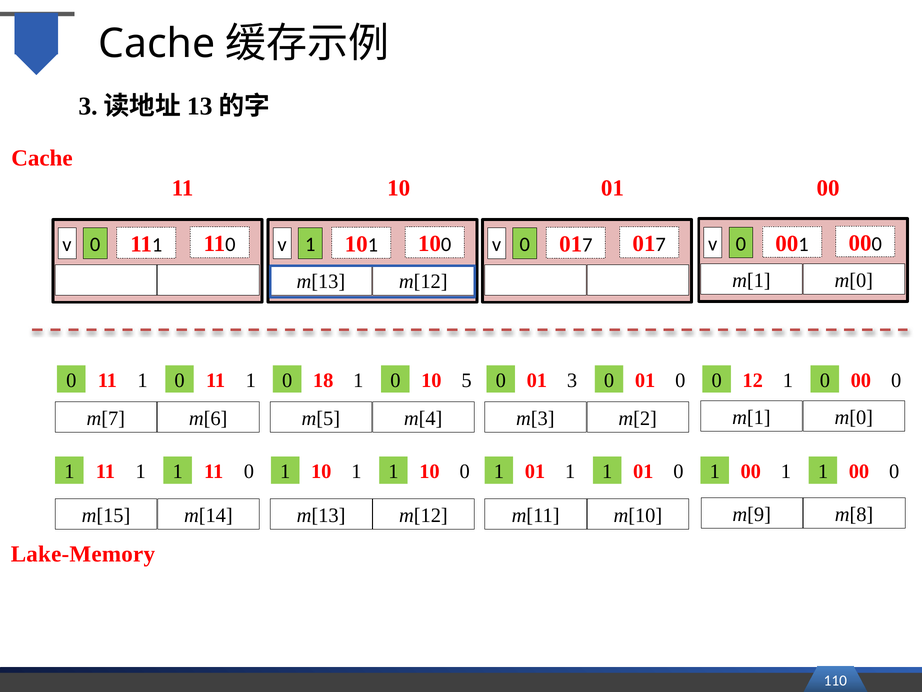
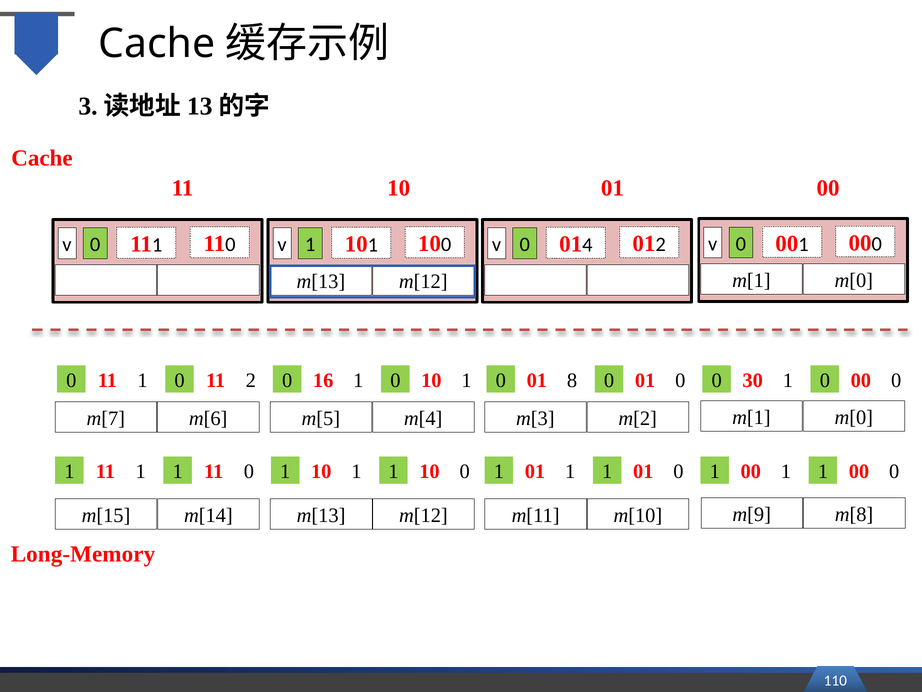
v 01 7: 7 -> 4
7 at (661, 245): 7 -> 2
1 at (251, 380): 1 -> 2
18: 18 -> 16
0 10 5: 5 -> 1
3: 3 -> 8
12: 12 -> 30
Lake-Memory: Lake-Memory -> Long-Memory
